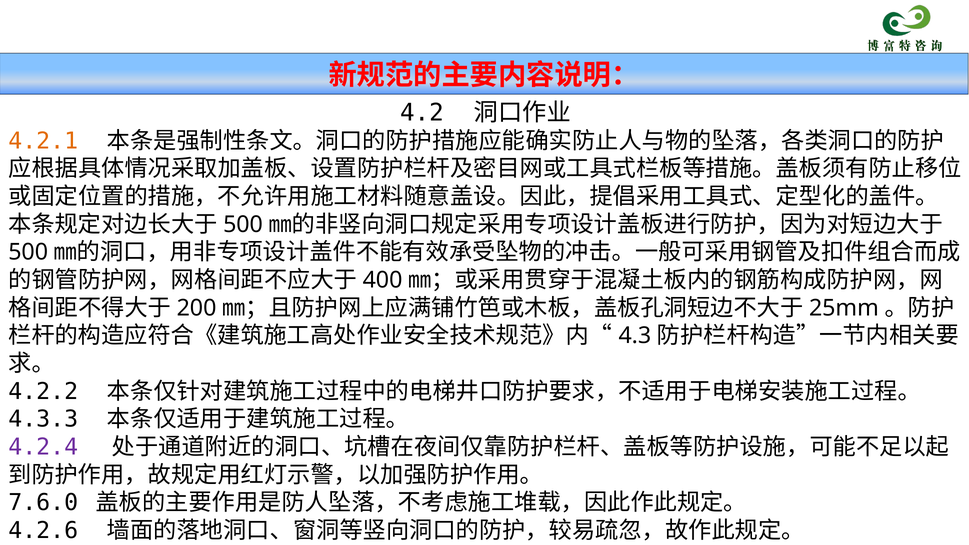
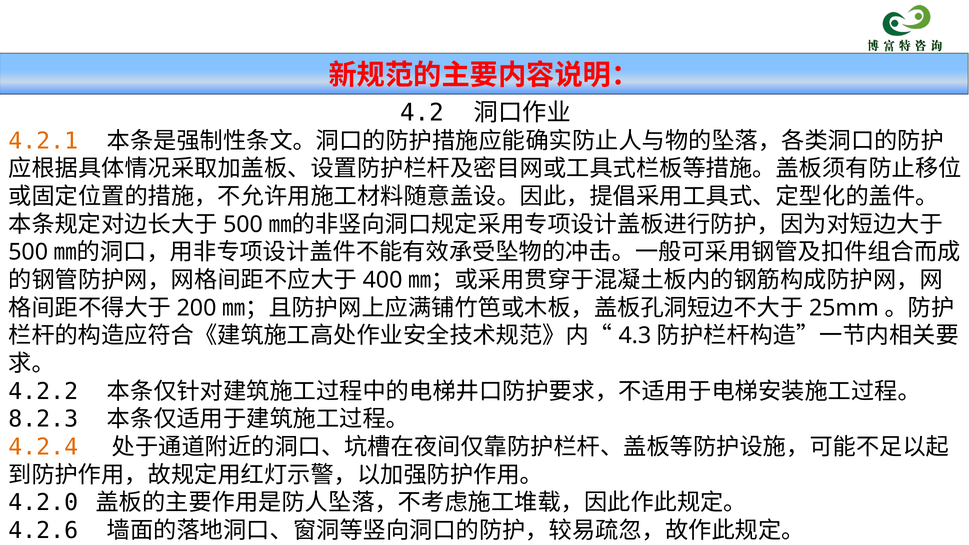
4.3.3: 4.3.3 -> 8.2.3
4.2.4 colour: purple -> orange
7.6.0: 7.6.0 -> 4.2.0
